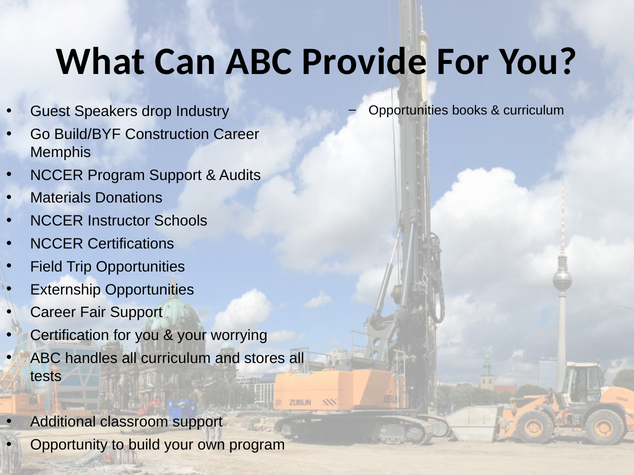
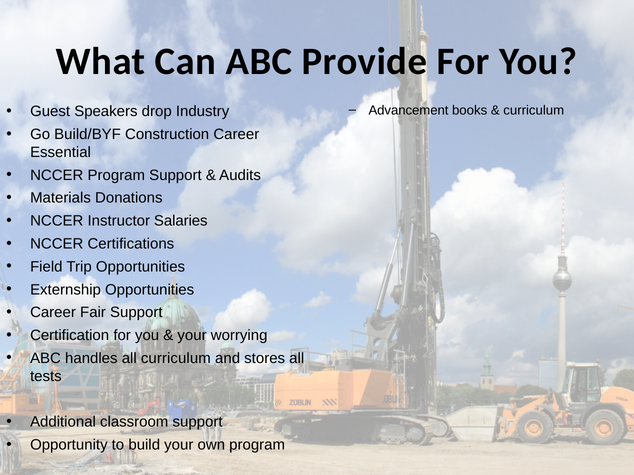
Opportunities at (408, 110): Opportunities -> Advancement
Memphis: Memphis -> Essential
Schools: Schools -> Salaries
